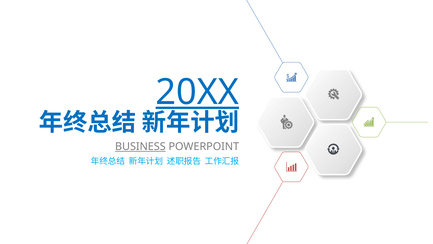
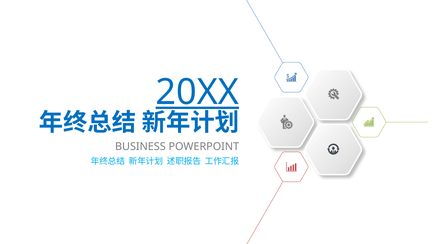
BUSINESS underline: present -> none
